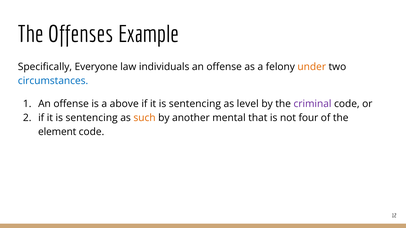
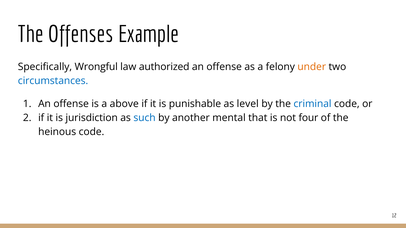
Everyone: Everyone -> Wrongful
individuals: individuals -> authorized
sentencing at (195, 104): sentencing -> punishable
criminal colour: purple -> blue
sentencing at (92, 118): sentencing -> jurisdiction
such colour: orange -> blue
element: element -> heinous
